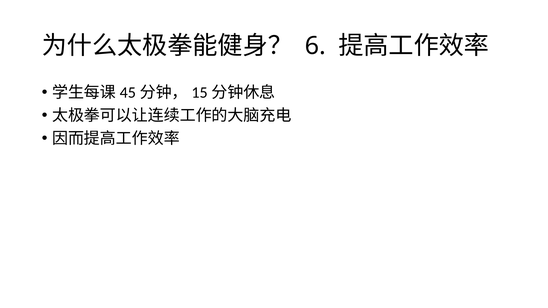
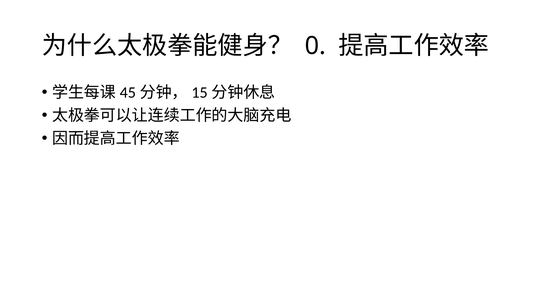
6: 6 -> 0
